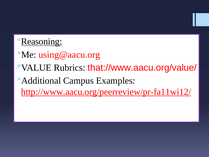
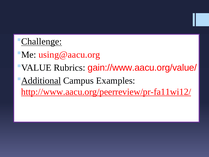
Reasoning: Reasoning -> Challenge
that://www.aacu.org/value/: that://www.aacu.org/value/ -> gain://www.aacu.org/value/
Additional underline: none -> present
